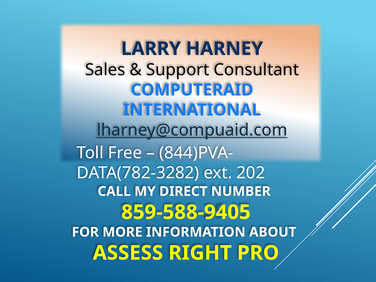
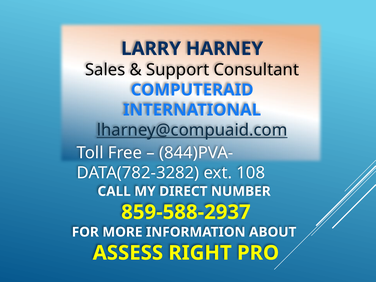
202: 202 -> 108
859-588-9405: 859-588-9405 -> 859-588-2937
